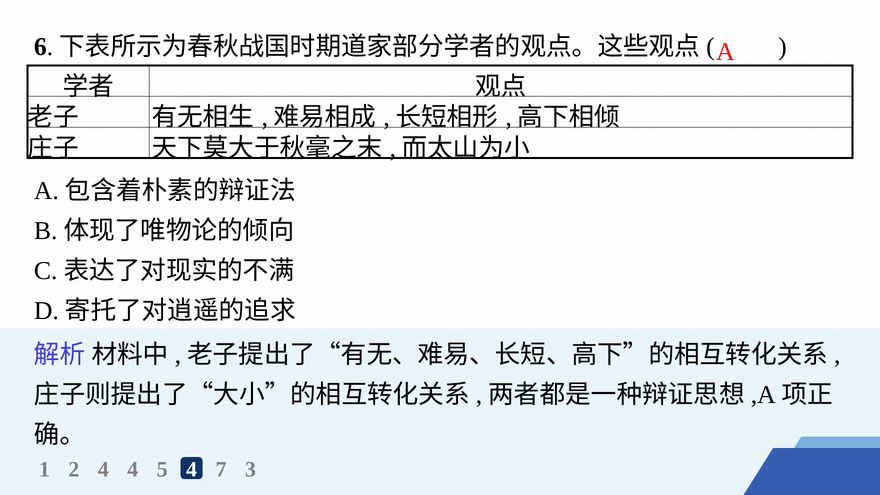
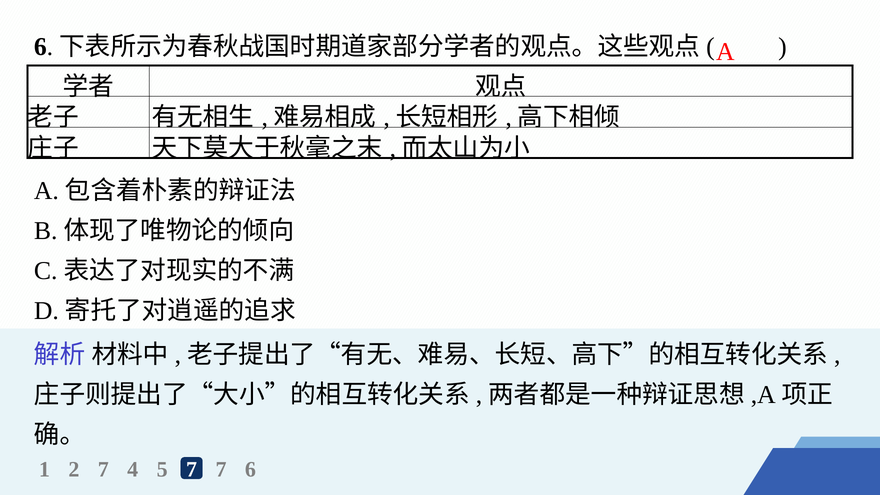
2 4: 4 -> 7
5 4: 4 -> 7
7 3: 3 -> 6
